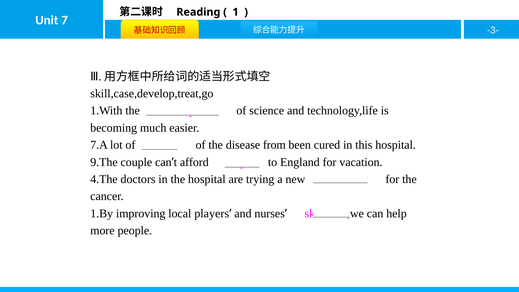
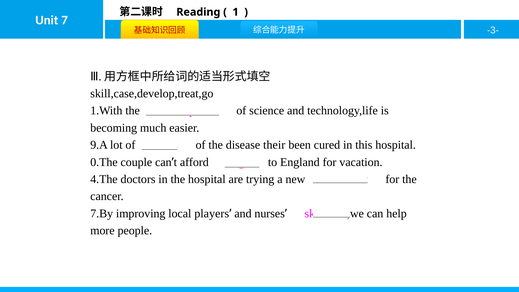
7.A: 7.A -> 9.A
from: from -> their
9.The: 9.The -> 0.The
1.By: 1.By -> 7.By
